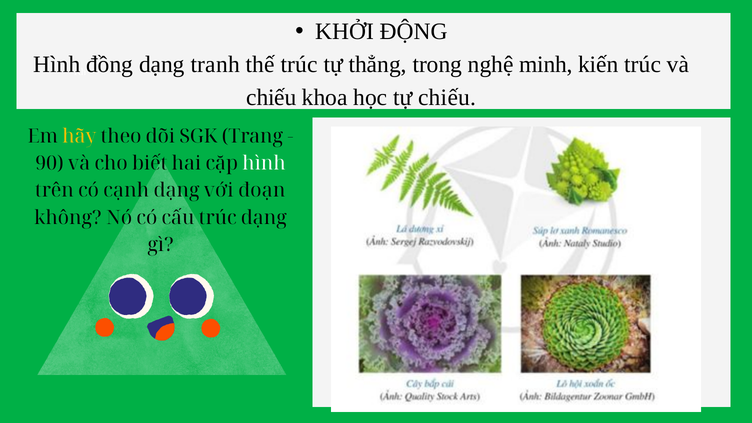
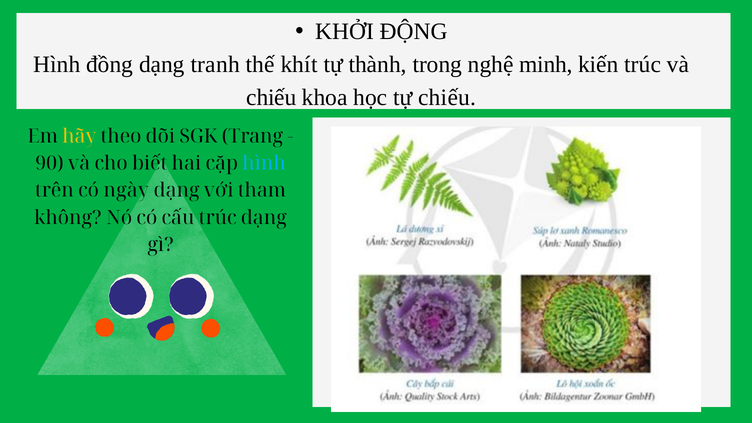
thế trúc: trúc -> khít
thẳng: thẳng -> thành
hình at (264, 163) colour: white -> light blue
cạnh: cạnh -> ngày
đoạn: đoạn -> tham
